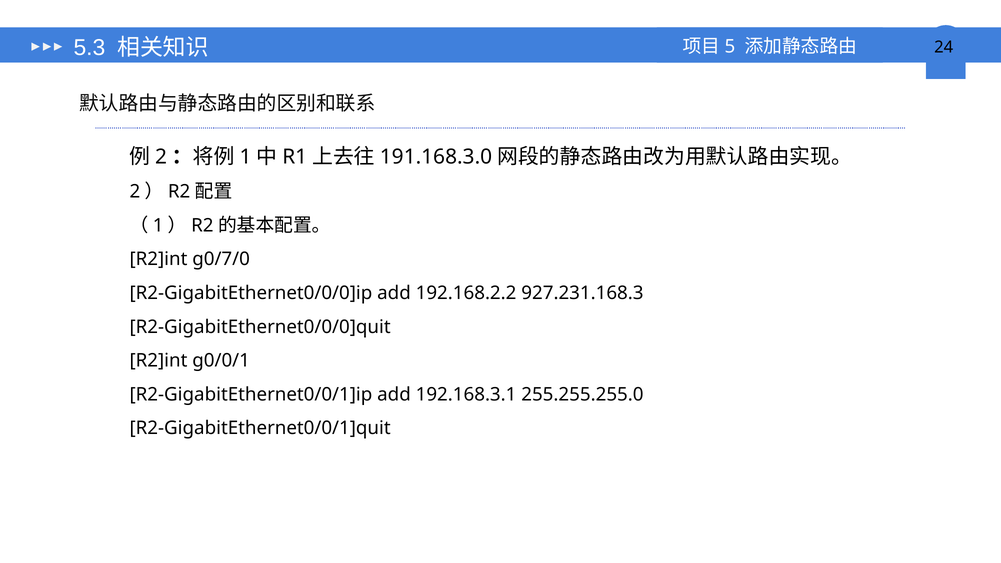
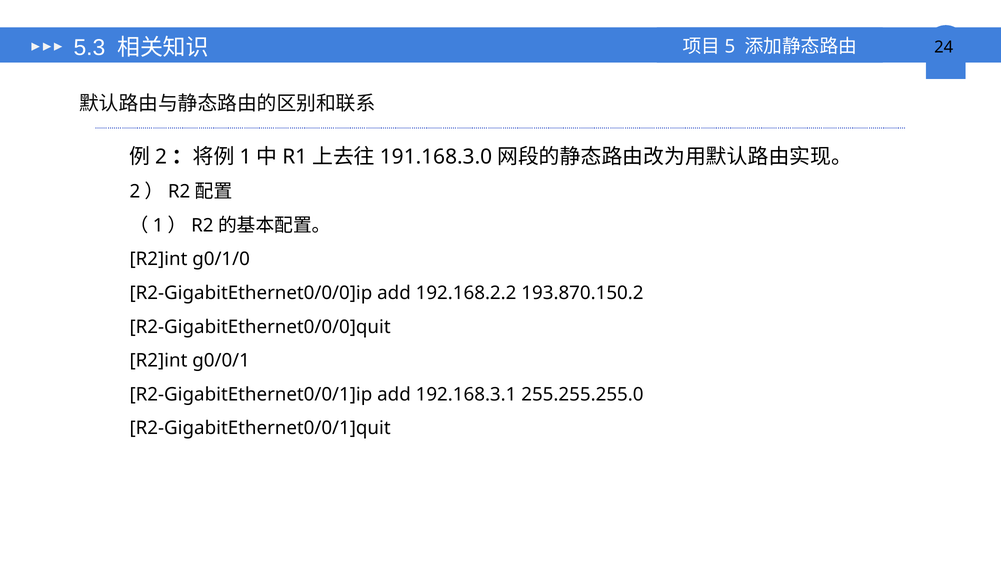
g0/7/0: g0/7/0 -> g0/1/0
927.231.168.3: 927.231.168.3 -> 193.870.150.2
